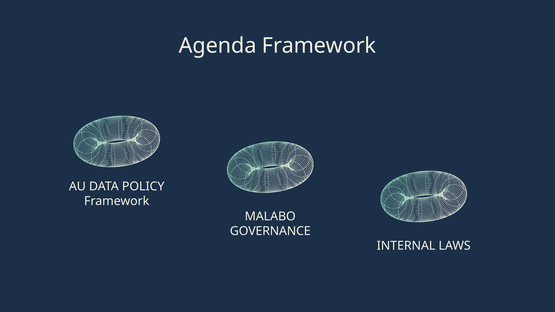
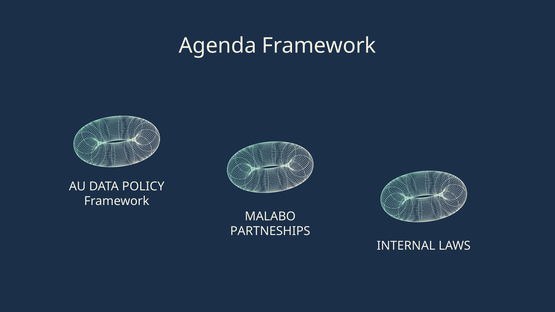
GOVERNANCE: GOVERNANCE -> PARTNESHIPS
